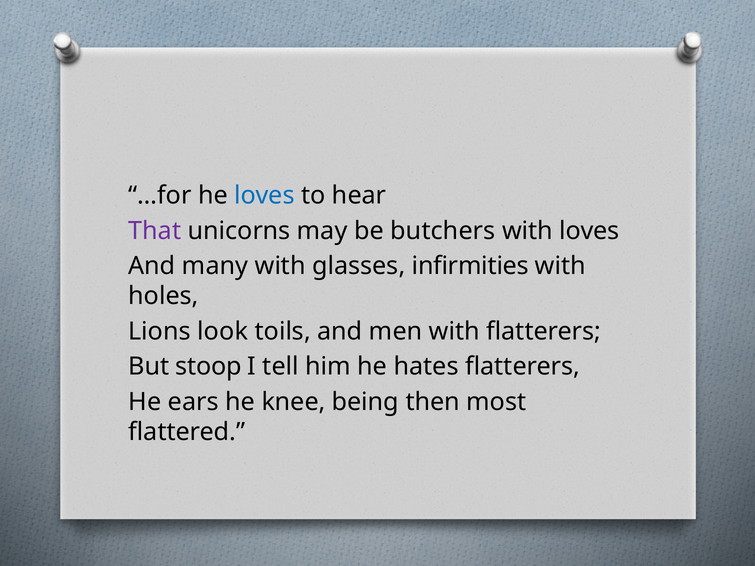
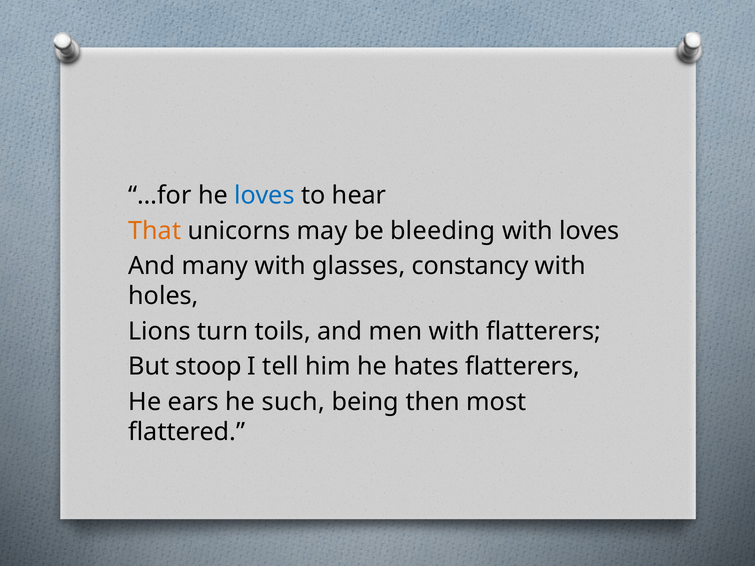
That colour: purple -> orange
butchers: butchers -> bleeding
infirmities: infirmities -> constancy
look: look -> turn
knee: knee -> such
